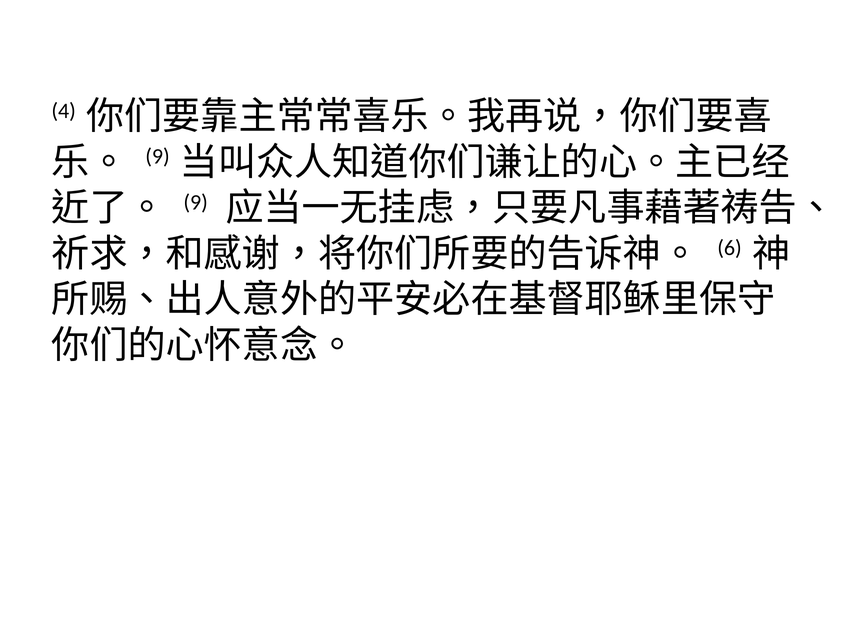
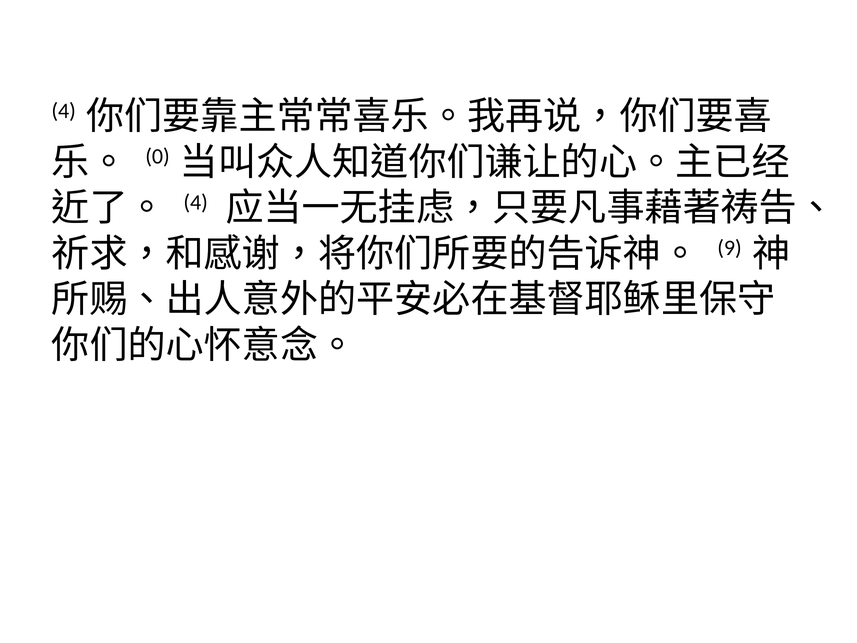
9 at (157, 157): 9 -> 0
9 at (196, 202): 9 -> 4
6: 6 -> 9
